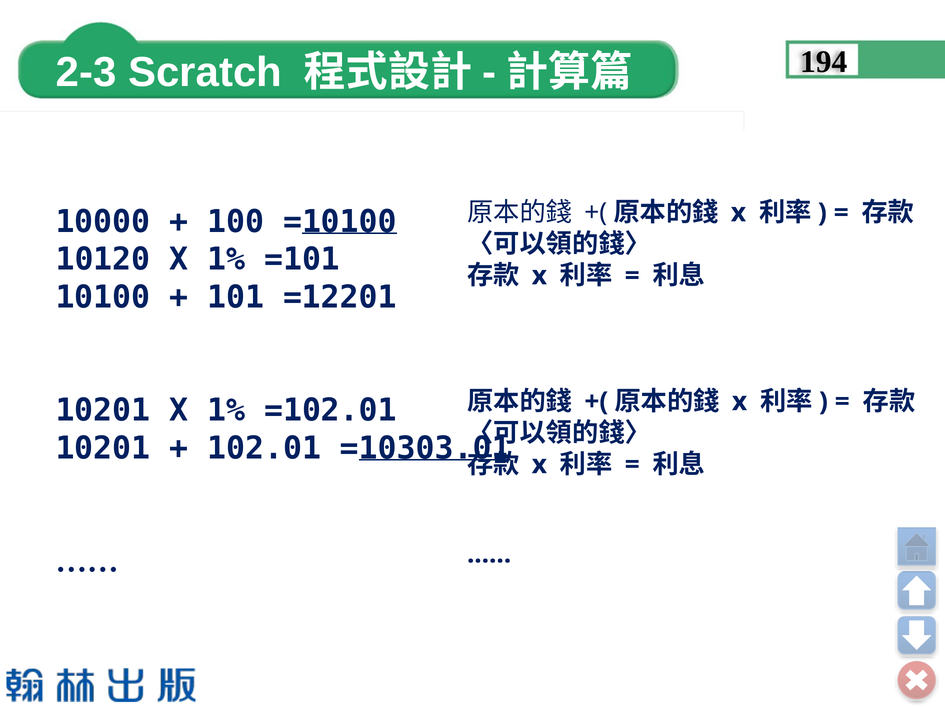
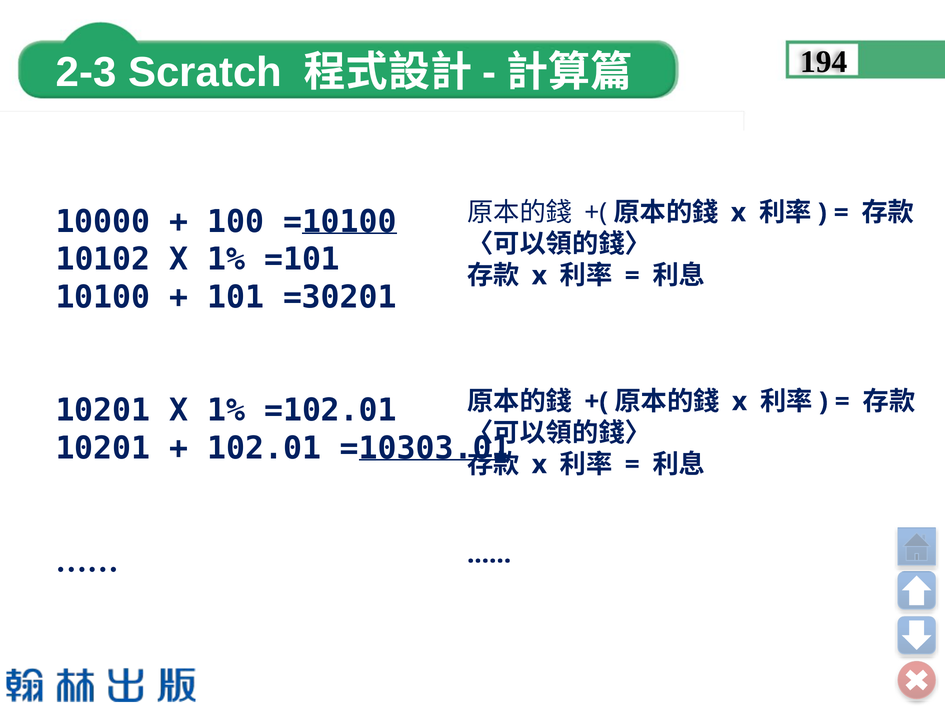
10120: 10120 -> 10102
=12201: =12201 -> =30201
